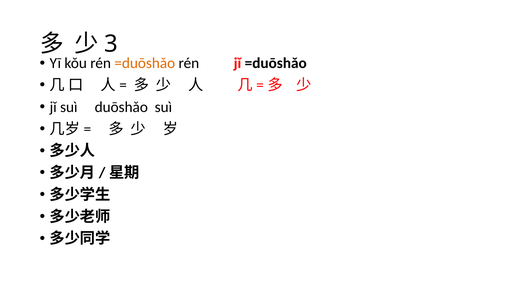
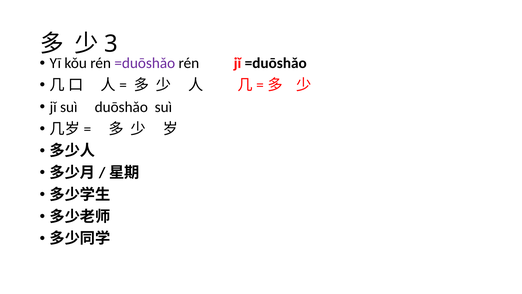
=duōshǎo at (145, 63) colour: orange -> purple
